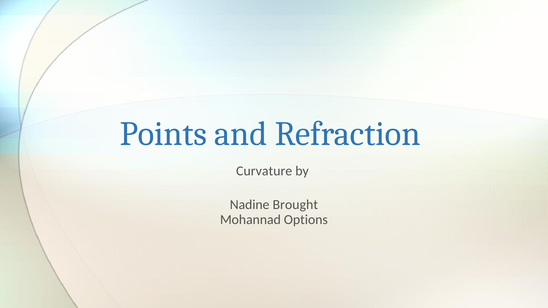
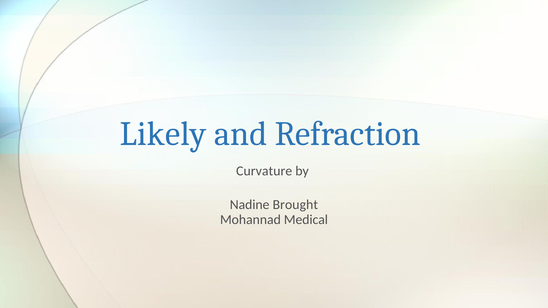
Points: Points -> Likely
Options: Options -> Medical
